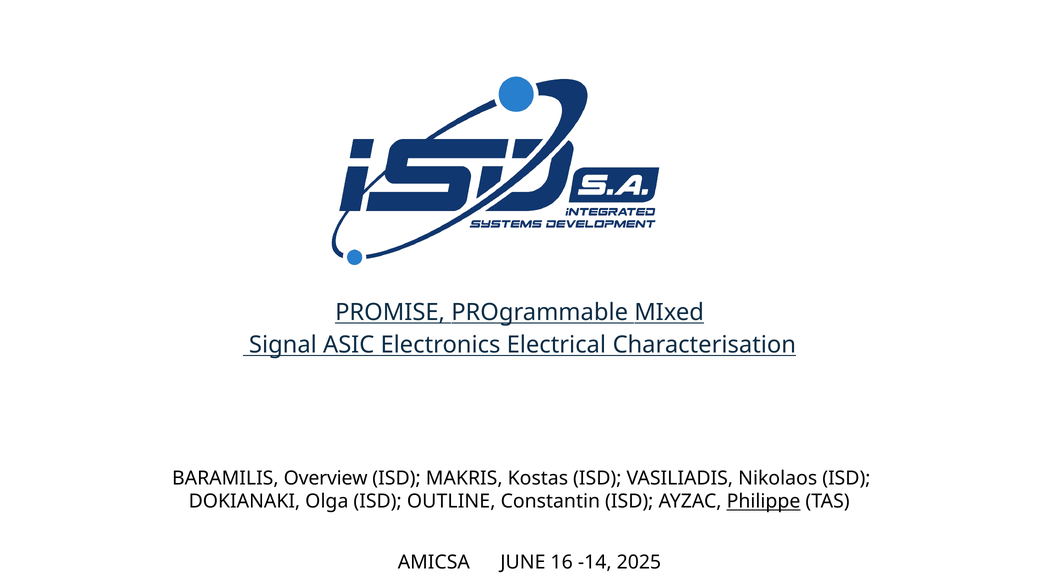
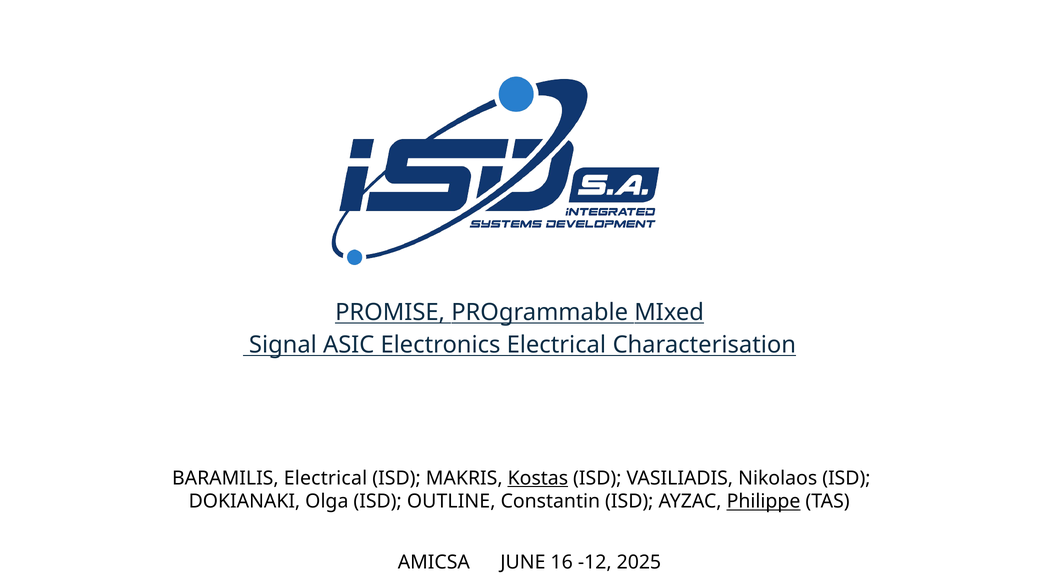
BARAMILIS Overview: Overview -> Electrical
Kostas underline: none -> present
-14: -14 -> -12
